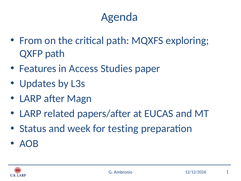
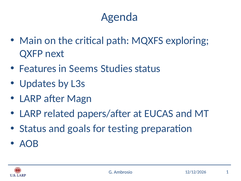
From: From -> Main
QXFP path: path -> next
Access: Access -> Seems
Studies paper: paper -> status
week: week -> goals
